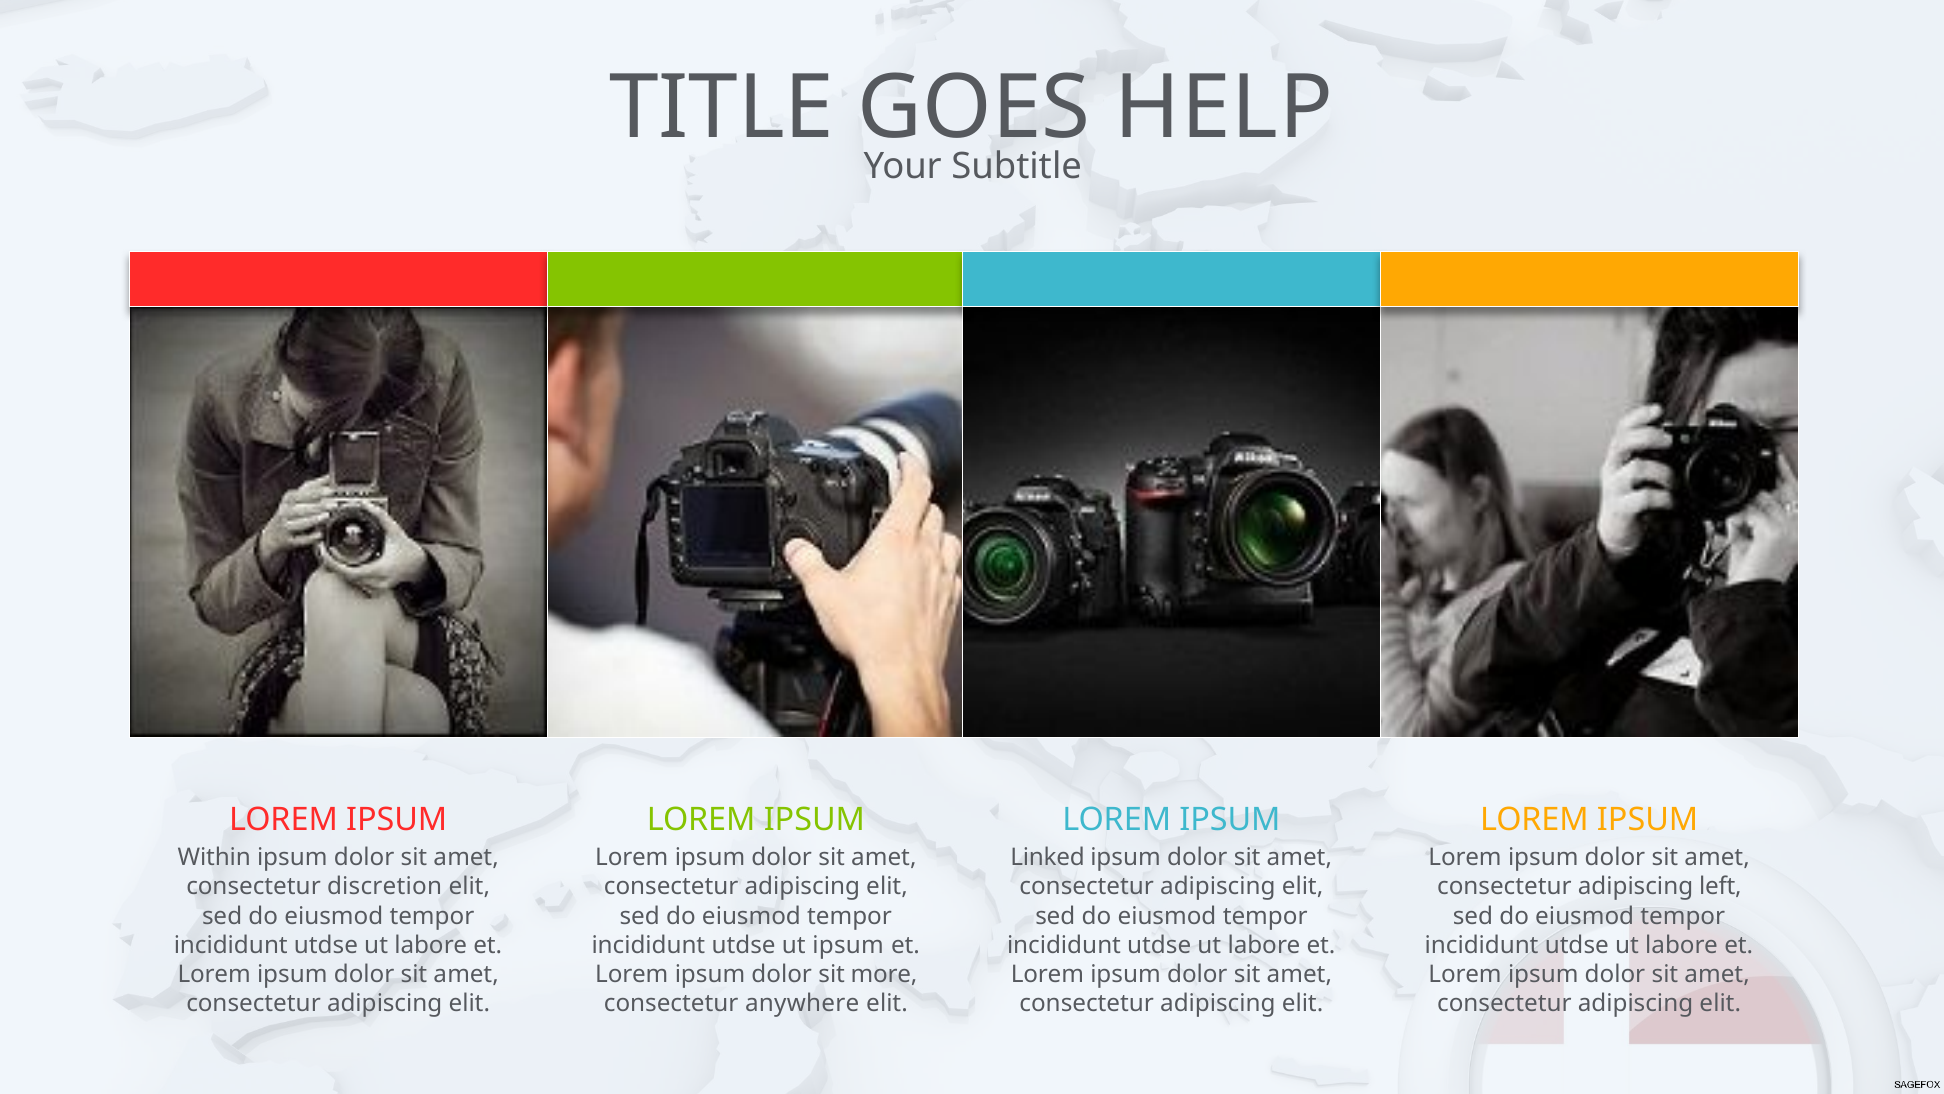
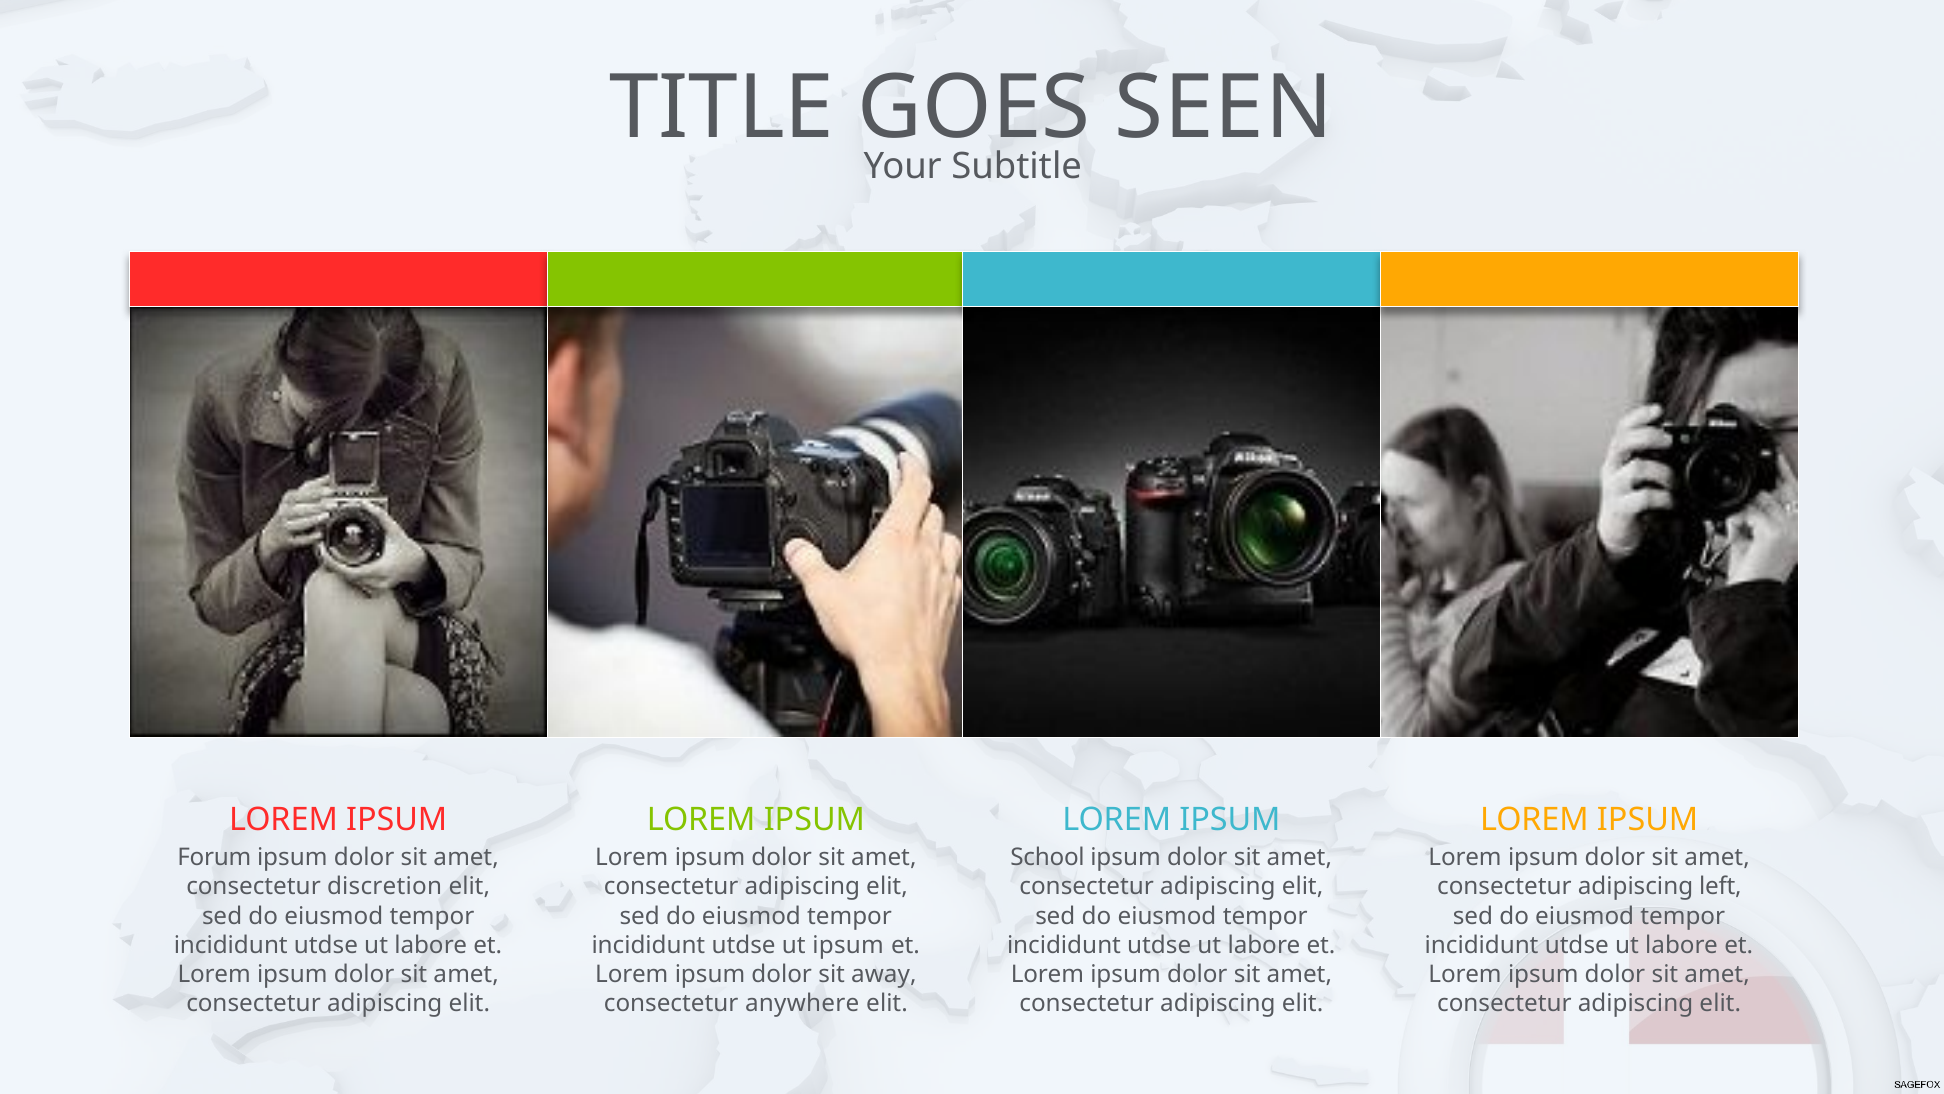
HELP: HELP -> SEEN
Within: Within -> Forum
Linked: Linked -> School
more: more -> away
